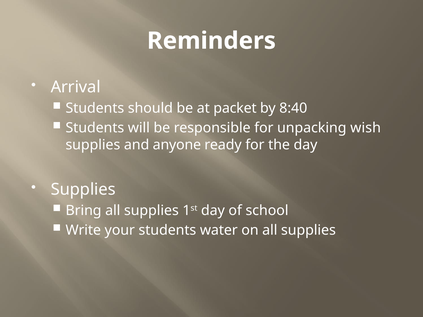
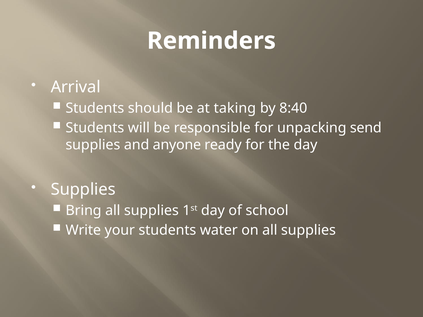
packet: packet -> taking
wish: wish -> send
